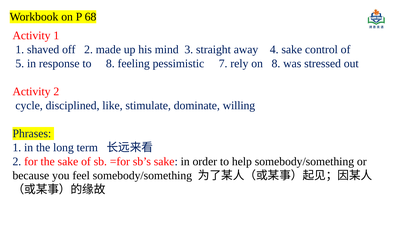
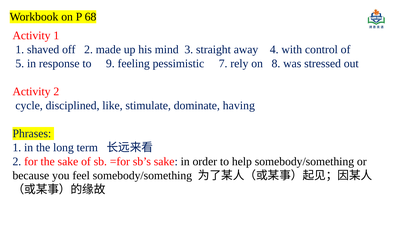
4 sake: sake -> with
to 8: 8 -> 9
willing: willing -> having
